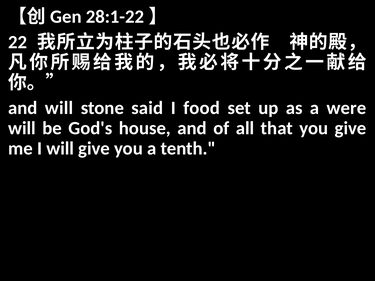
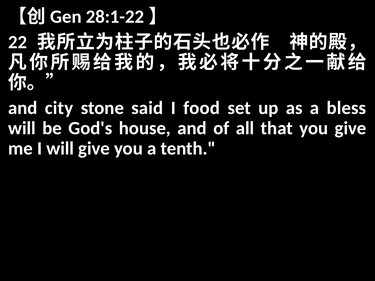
and will: will -> city
were: were -> bless
